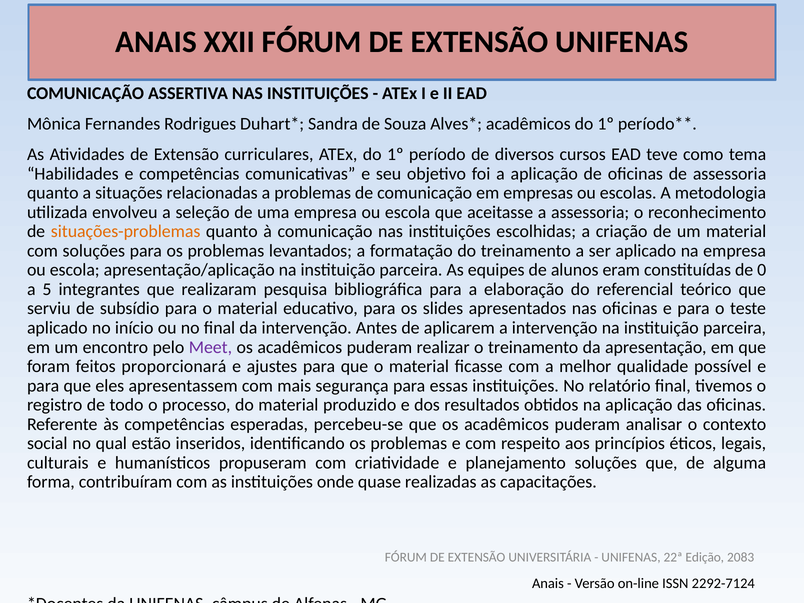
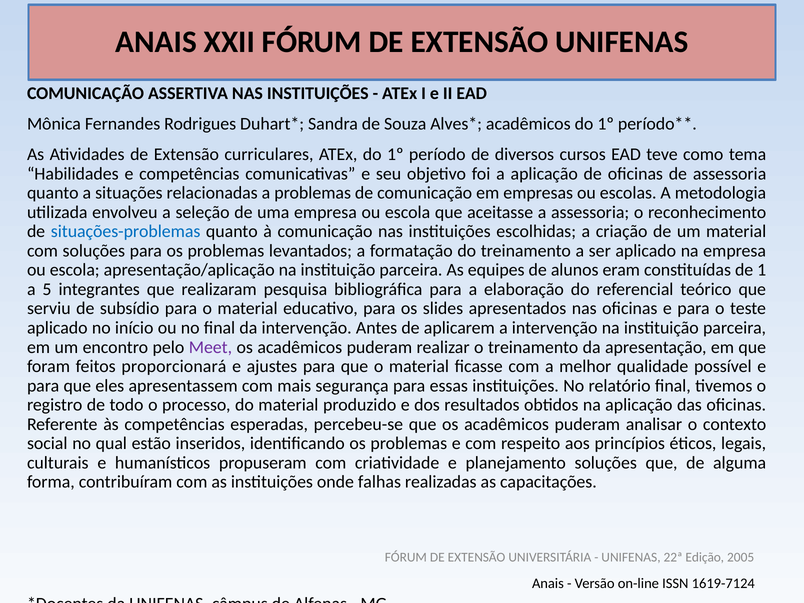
situações-problemas colour: orange -> blue
0: 0 -> 1
quase: quase -> falhas
2083: 2083 -> 2005
2292-7124: 2292-7124 -> 1619-7124
